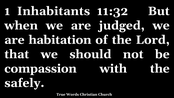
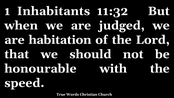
compassion: compassion -> honourable
safely: safely -> speed
